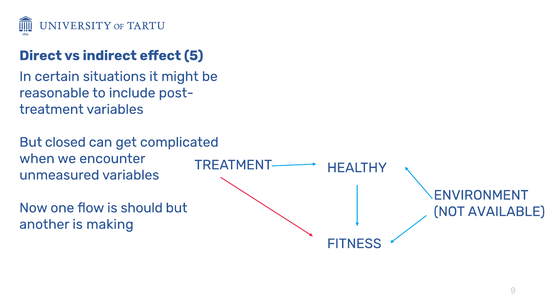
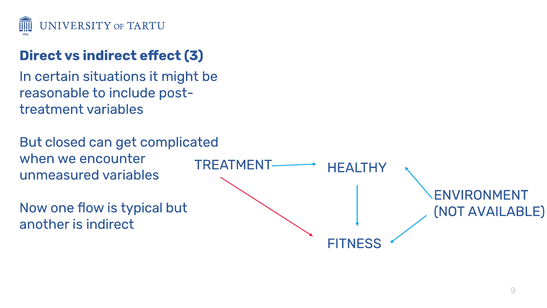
5: 5 -> 3
should: should -> typical
is making: making -> indirect
